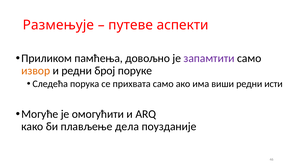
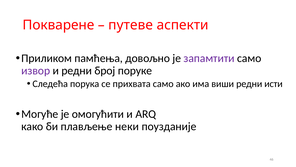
Размењује: Размењује -> Покварене
извор colour: orange -> purple
дела: дела -> неки
